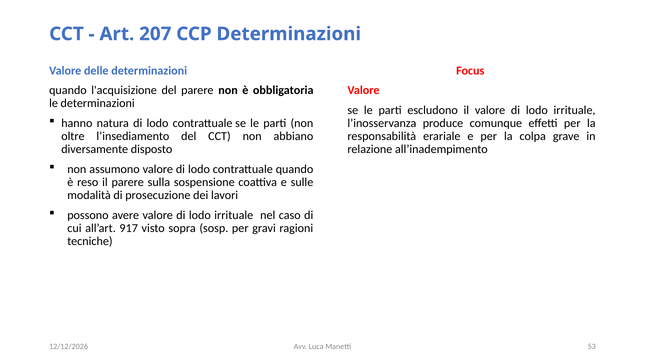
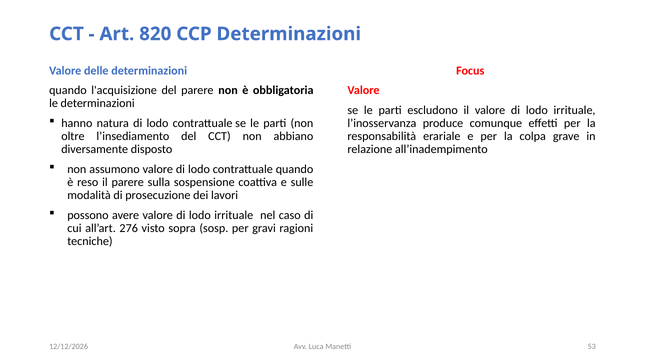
207: 207 -> 820
917: 917 -> 276
